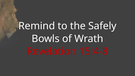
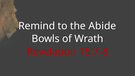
Safely: Safely -> Abide
15:4-8: 15:4-8 -> 15:7-8
